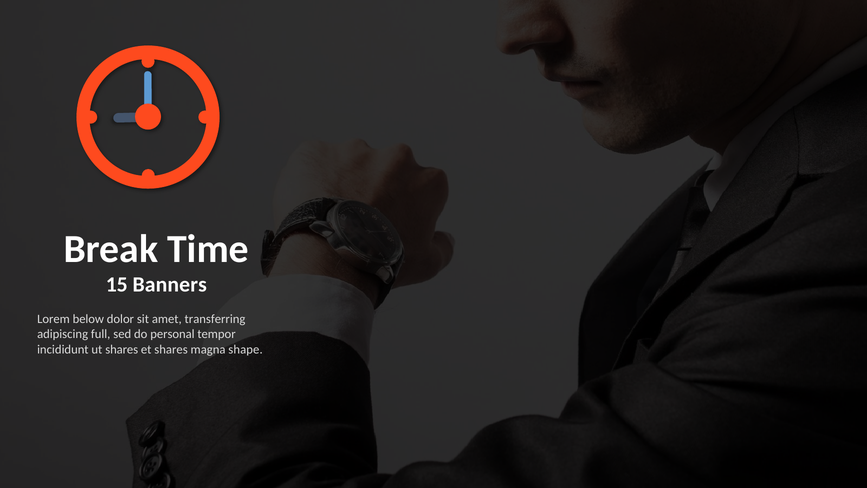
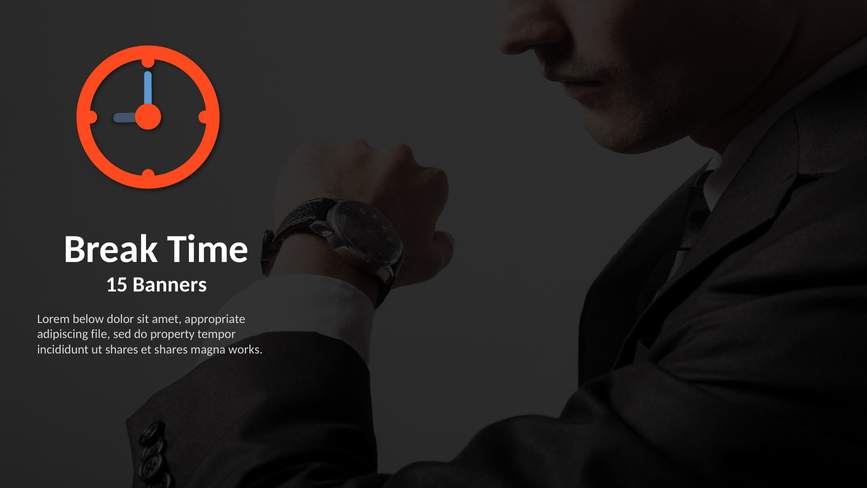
transferring: transferring -> appropriate
full: full -> file
personal: personal -> property
shape: shape -> works
